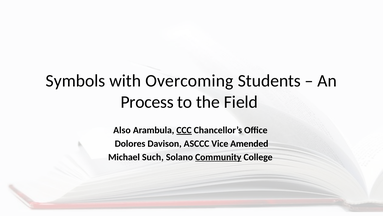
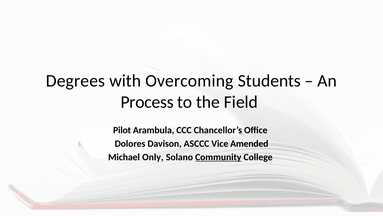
Symbols: Symbols -> Degrees
Also: Also -> Pilot
CCC underline: present -> none
Such: Such -> Only
